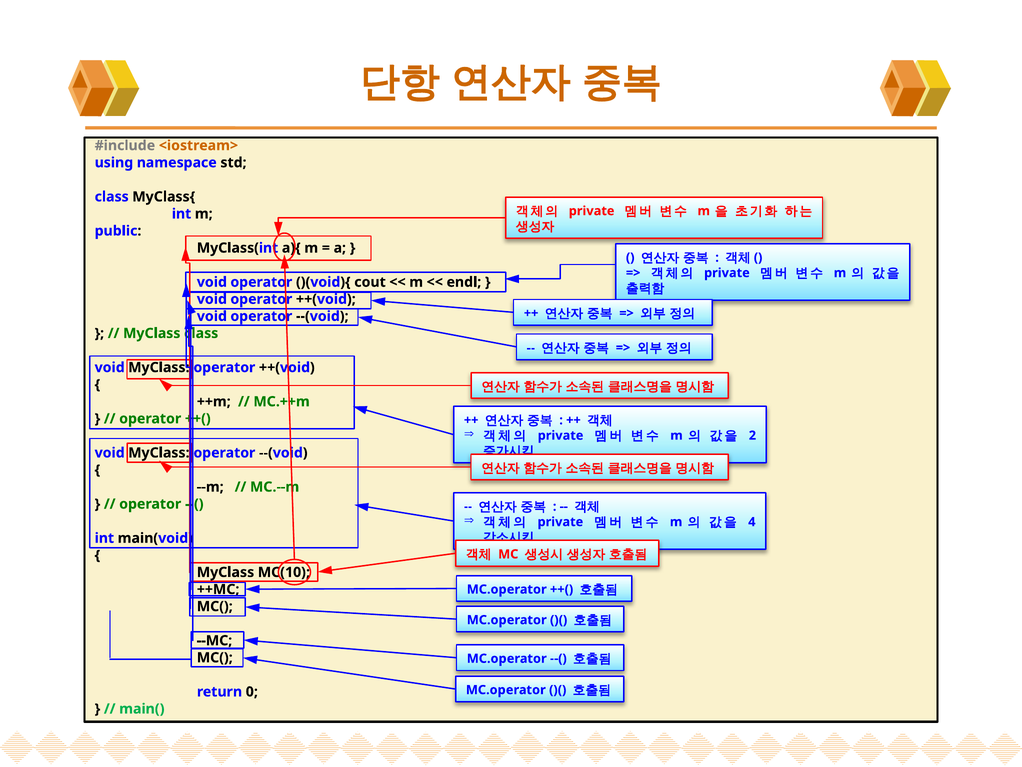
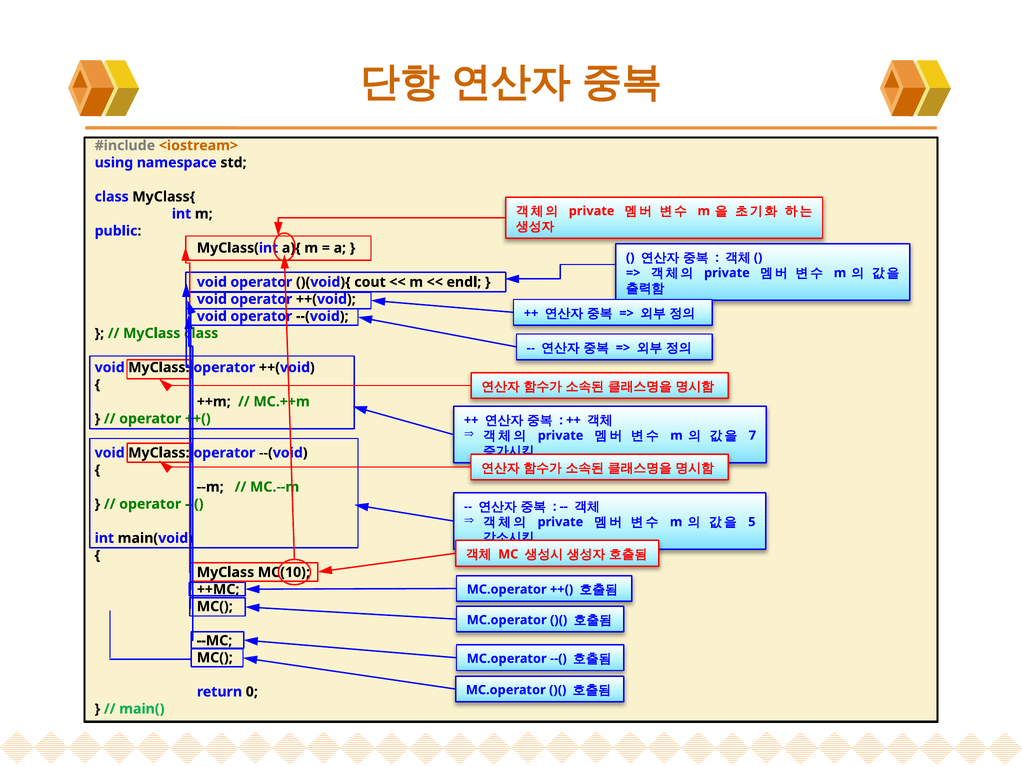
2: 2 -> 7
4: 4 -> 5
